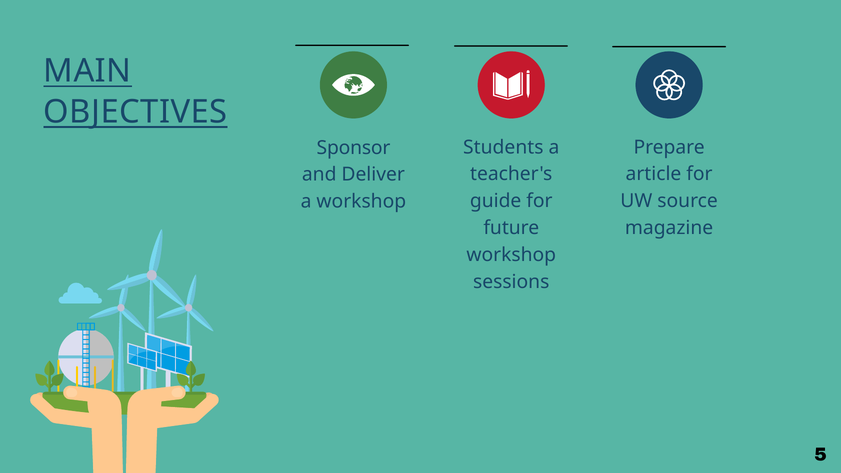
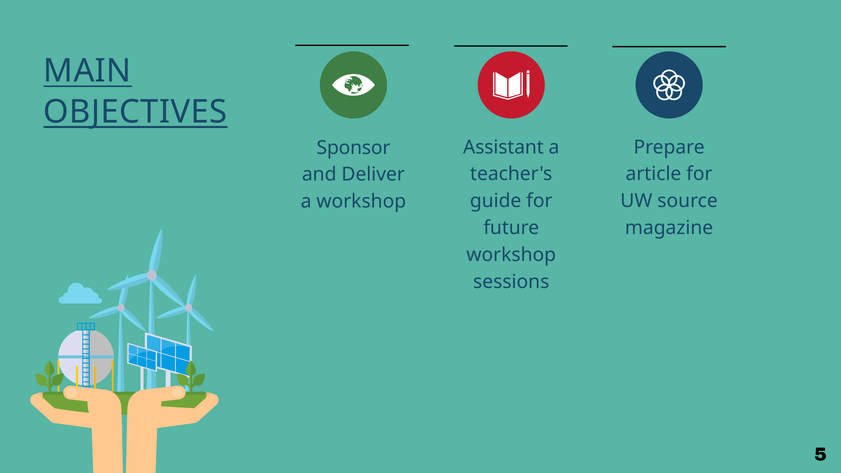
Students: Students -> Assistant
